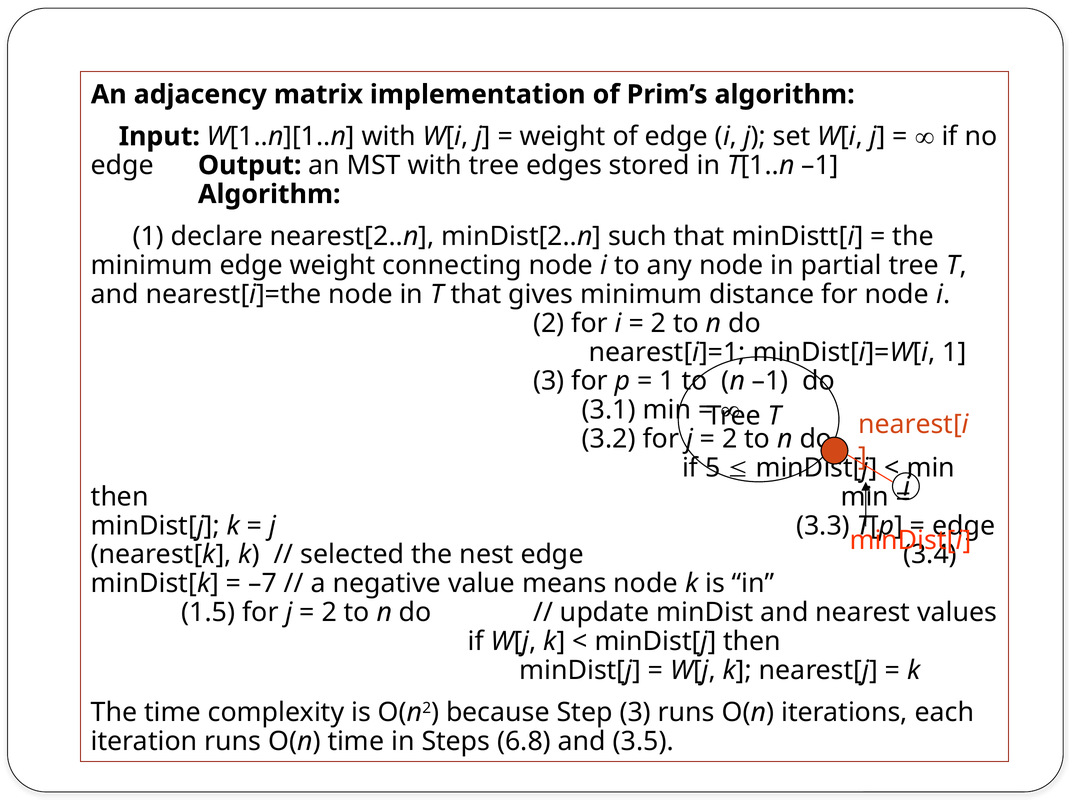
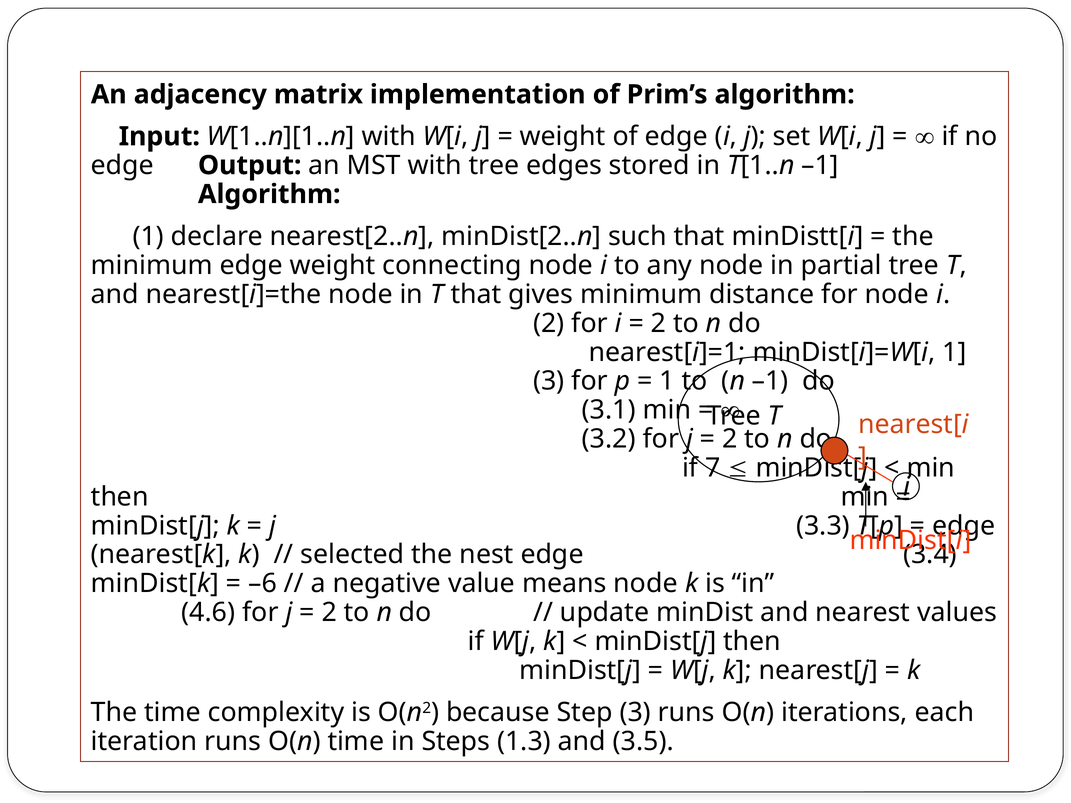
5: 5 -> 7
–7: –7 -> –6
1.5: 1.5 -> 4.6
6.8: 6.8 -> 1.3
